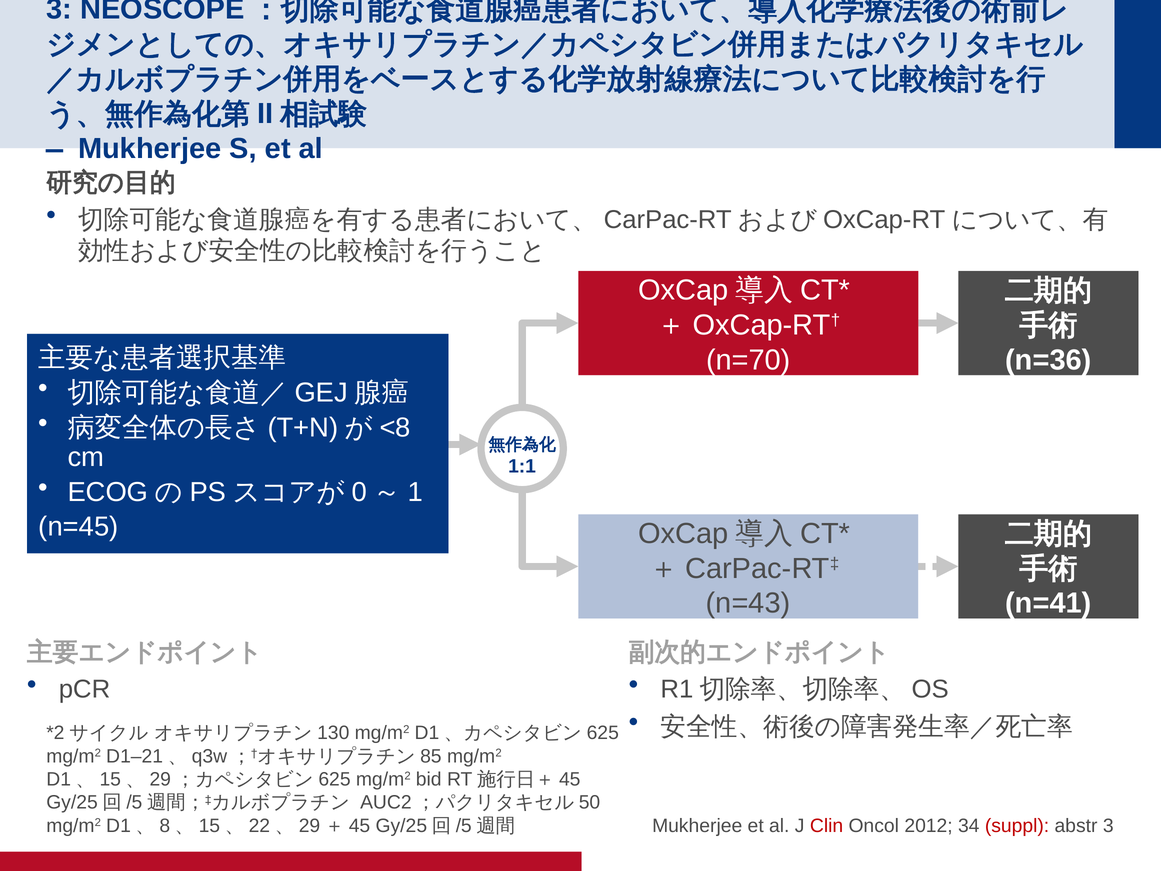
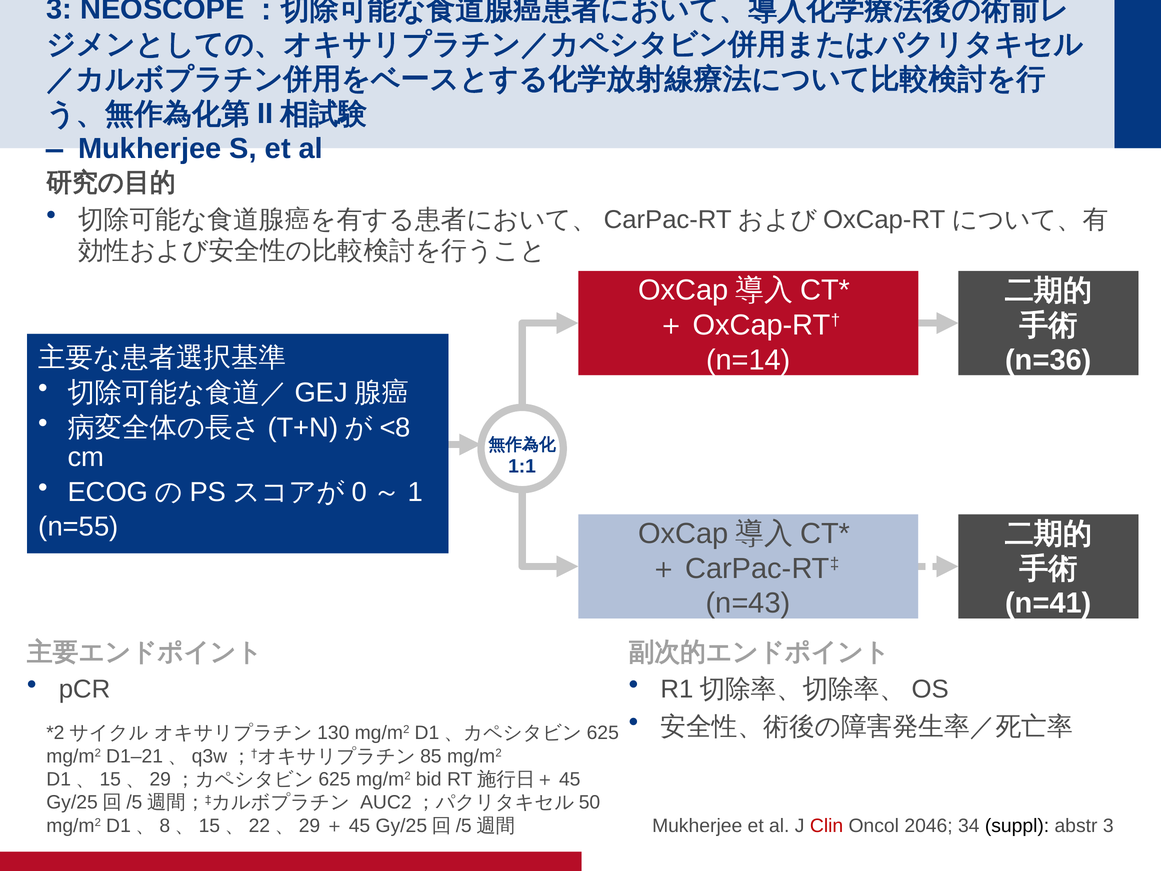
n=70: n=70 -> n=14
n=45: n=45 -> n=55
2012: 2012 -> 2046
suppl colour: red -> black
